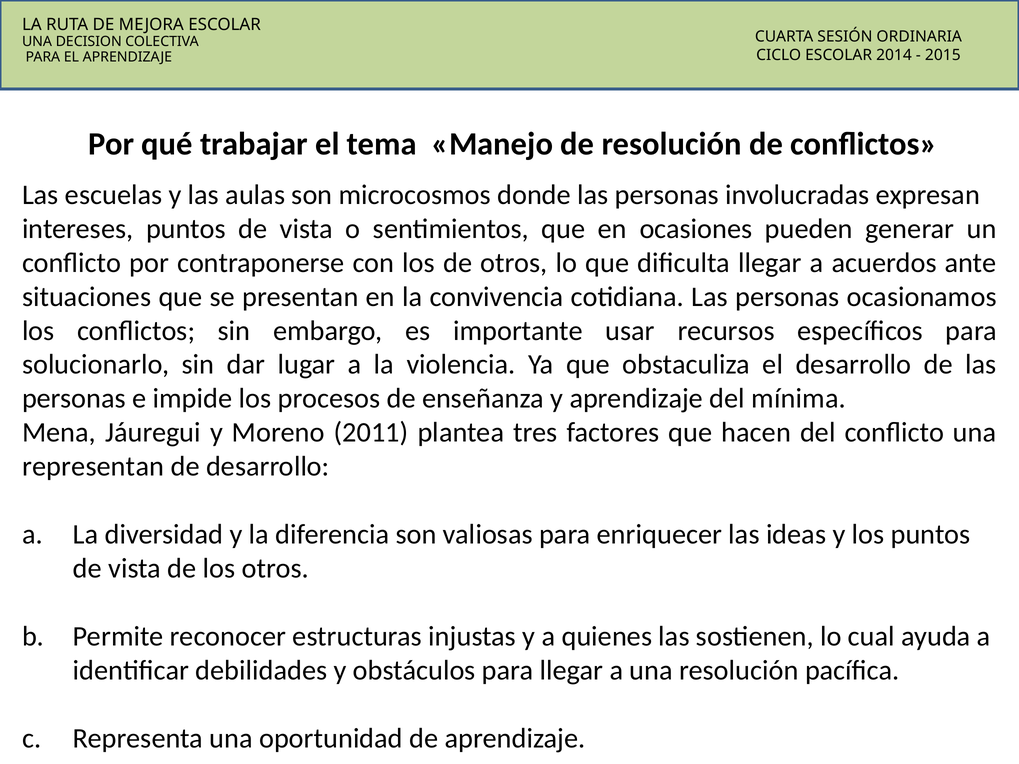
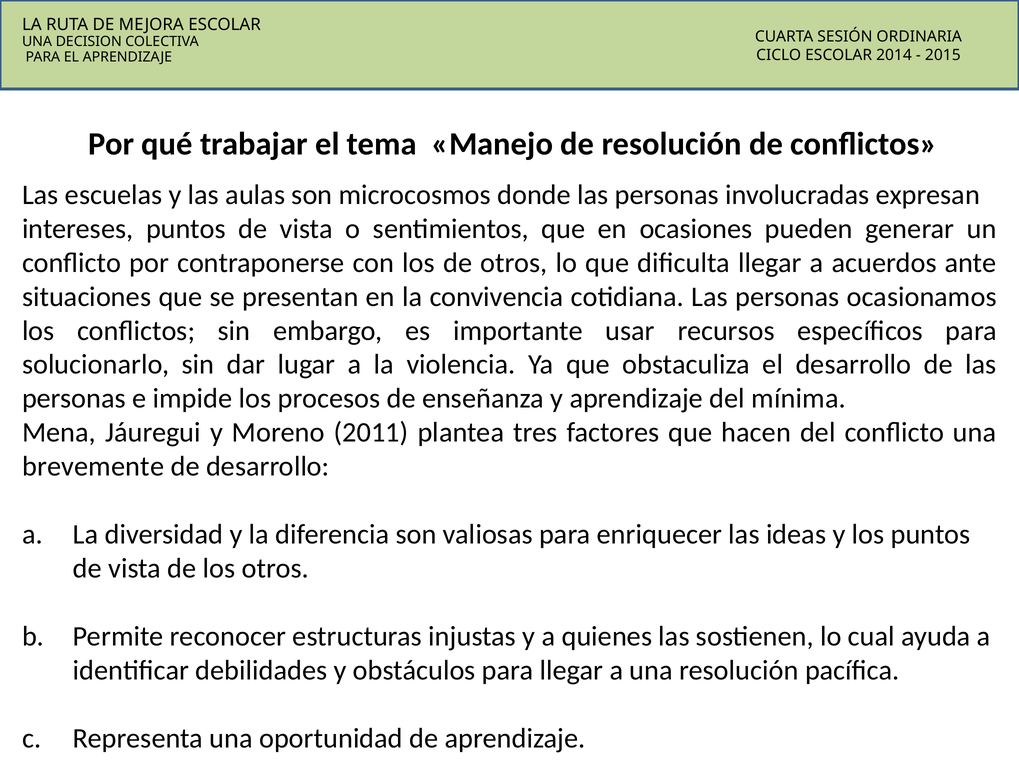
representan: representan -> brevemente
